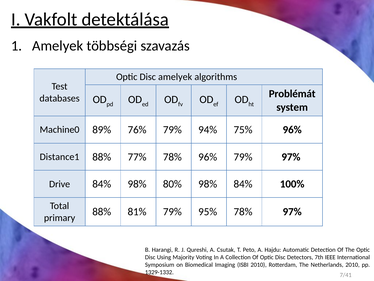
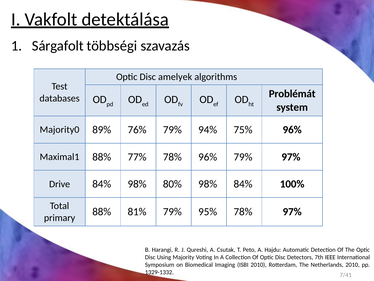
Amelyek at (58, 46): Amelyek -> Sárgafolt
Machine0: Machine0 -> Majority0
Distance1: Distance1 -> Maximal1
